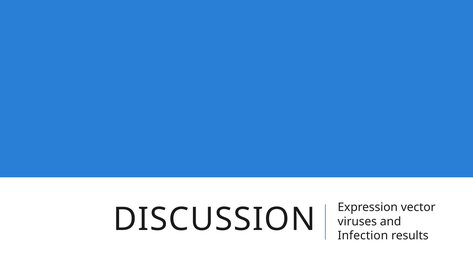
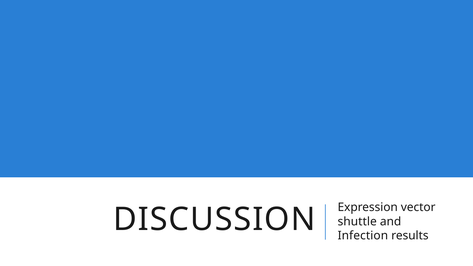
viruses: viruses -> shuttle
